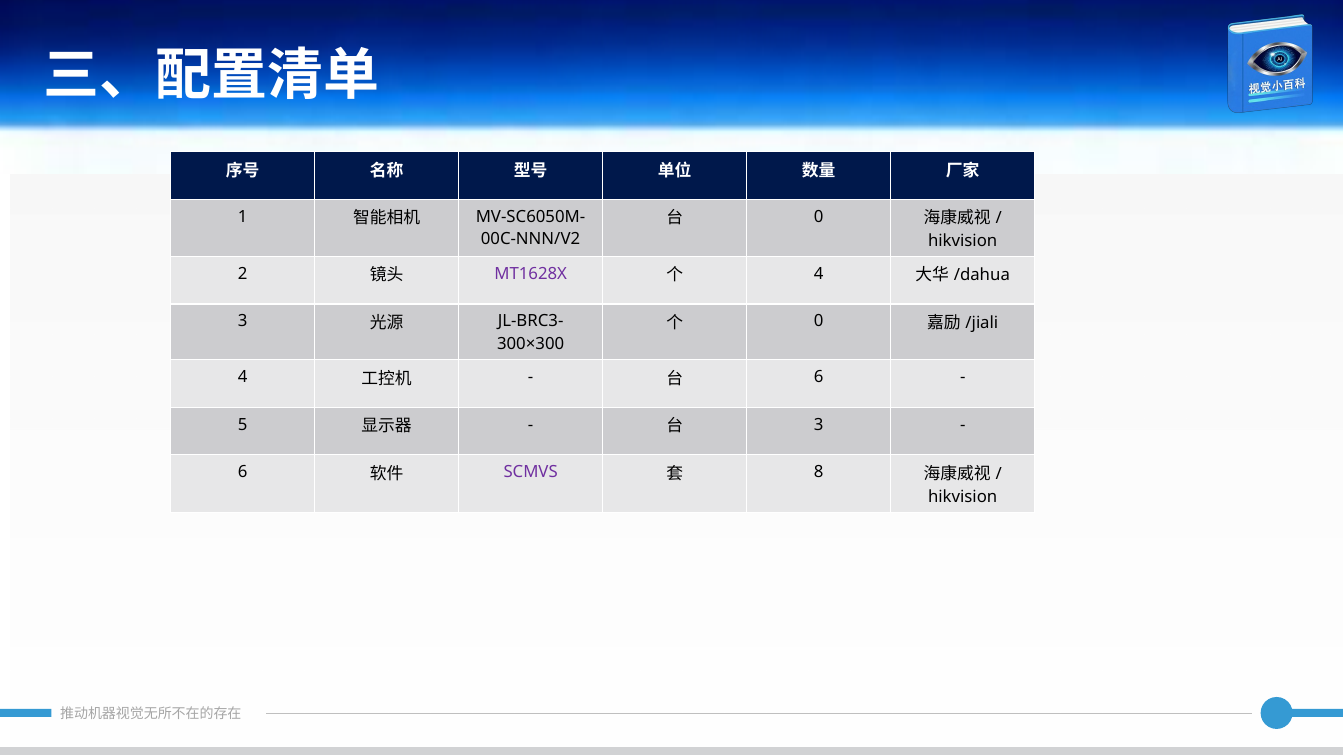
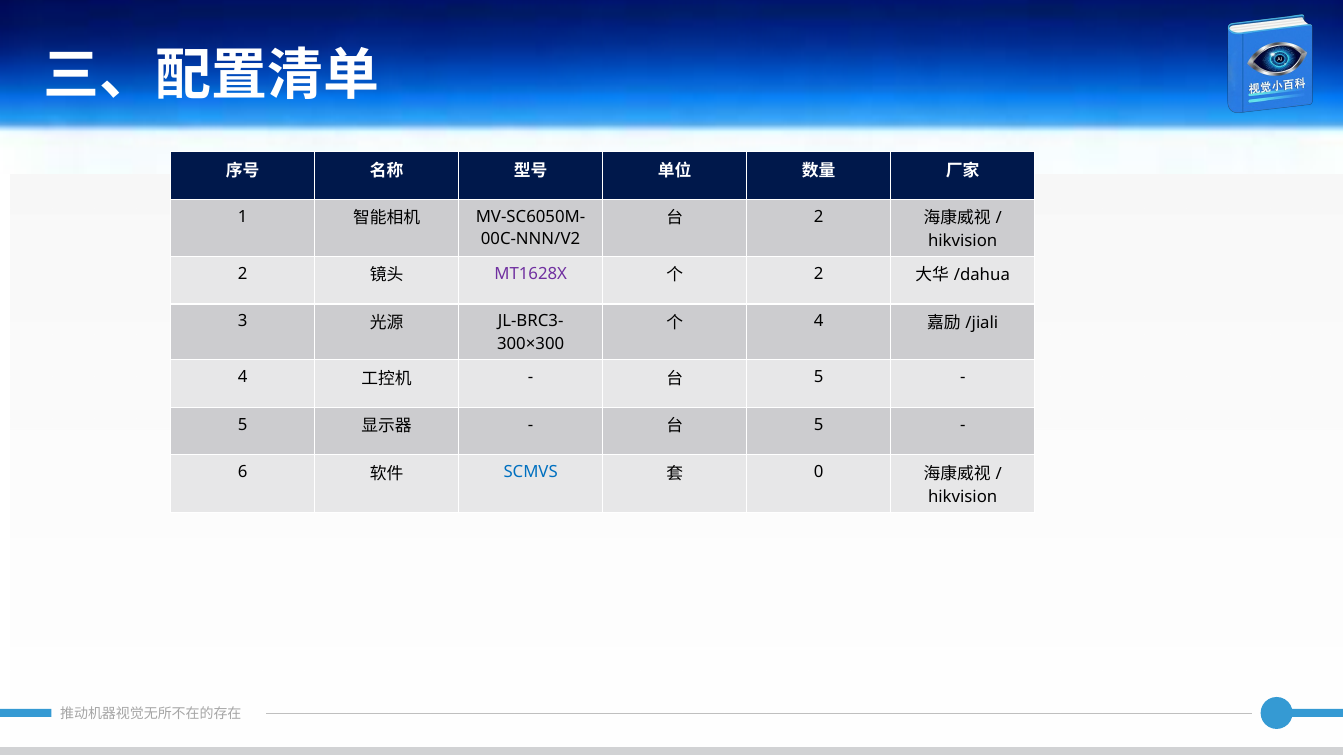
0 at (819, 217): 0 -> 2
4 at (819, 274): 4 -> 2
0 at (819, 322): 0 -> 4
6 at (819, 377): 6 -> 5
3 at (819, 425): 3 -> 5
SCMVS colour: purple -> blue
8: 8 -> 0
